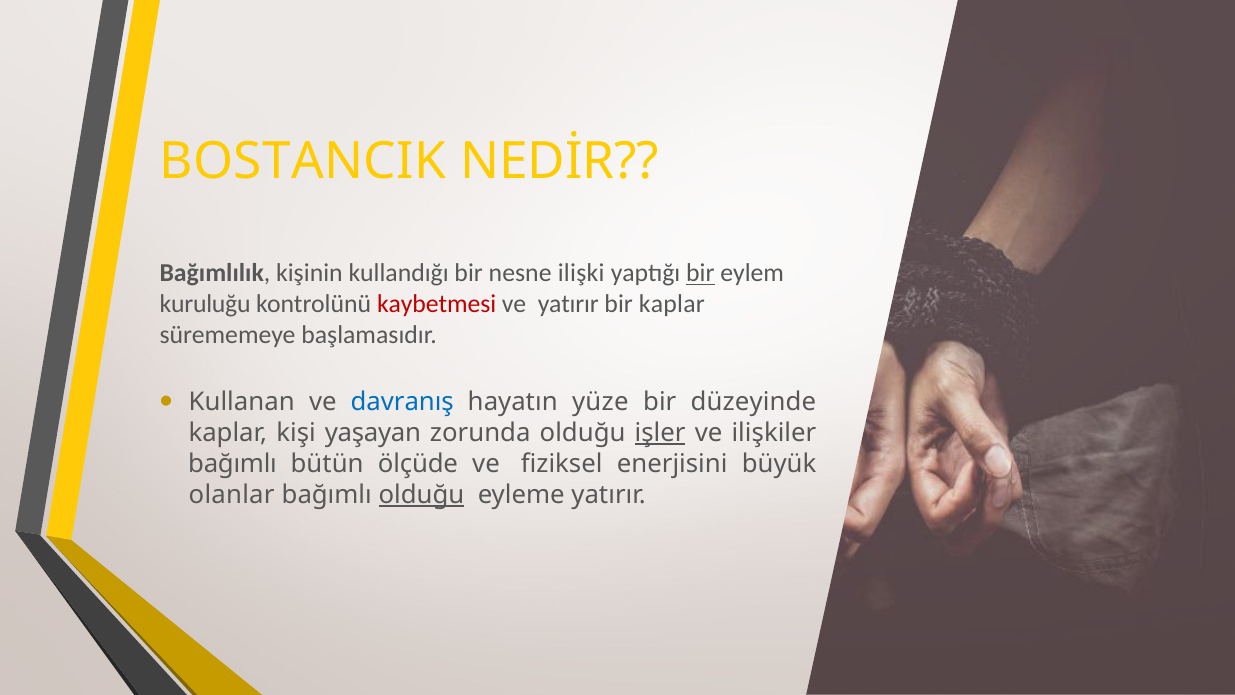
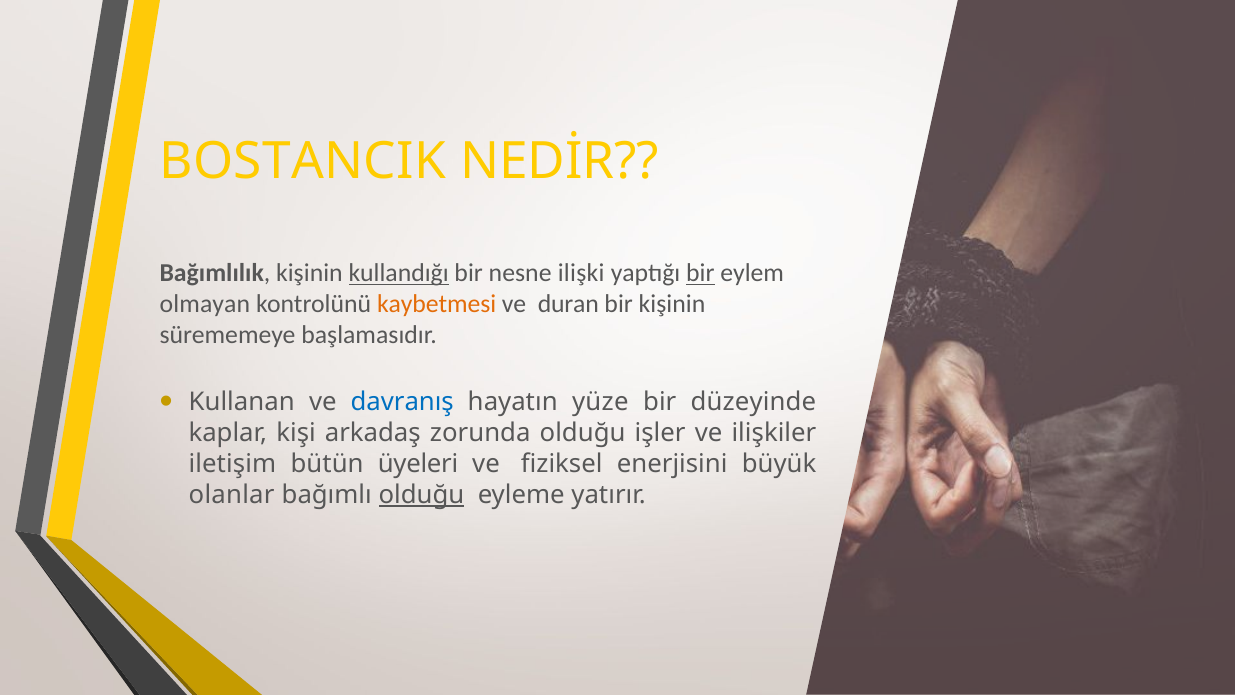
kullandığı underline: none -> present
kuruluğu: kuruluğu -> olmayan
kaybetmesi colour: red -> orange
ve yatırır: yatırır -> duran
bir kaplar: kaplar -> kişinin
yaşayan: yaşayan -> arkadaş
işler underline: present -> none
bağımlı at (233, 464): bağımlı -> iletişim
ölçüde: ölçüde -> üyeleri
